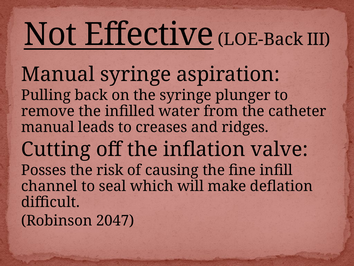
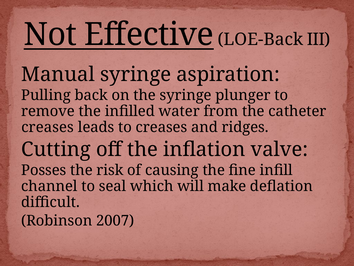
manual at (48, 127): manual -> creases
2047: 2047 -> 2007
